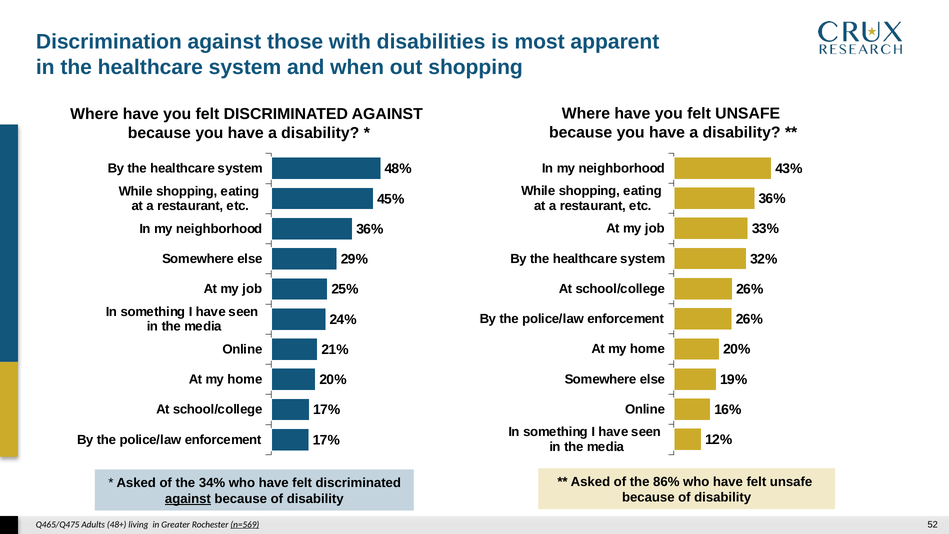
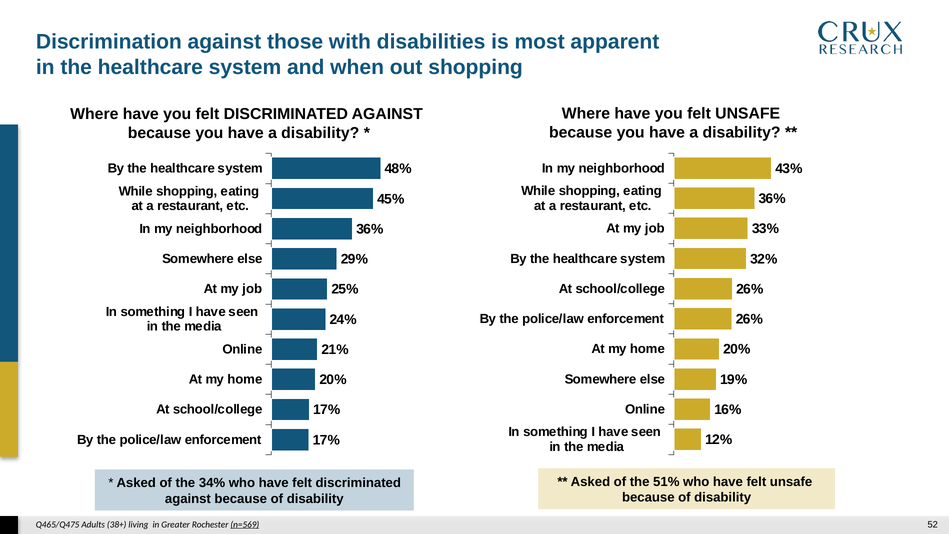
86%: 86% -> 51%
against at (188, 499) underline: present -> none
48+: 48+ -> 38+
